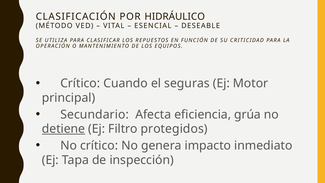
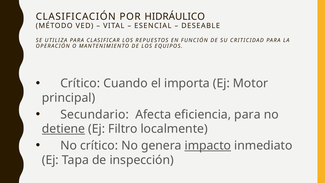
seguras: seguras -> importa
eficiencia grúa: grúa -> para
protegidos: protegidos -> localmente
impacto underline: none -> present
